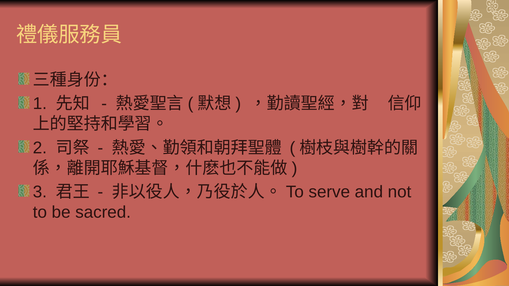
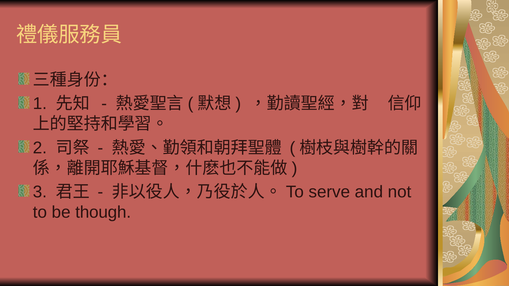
sacred: sacred -> though
